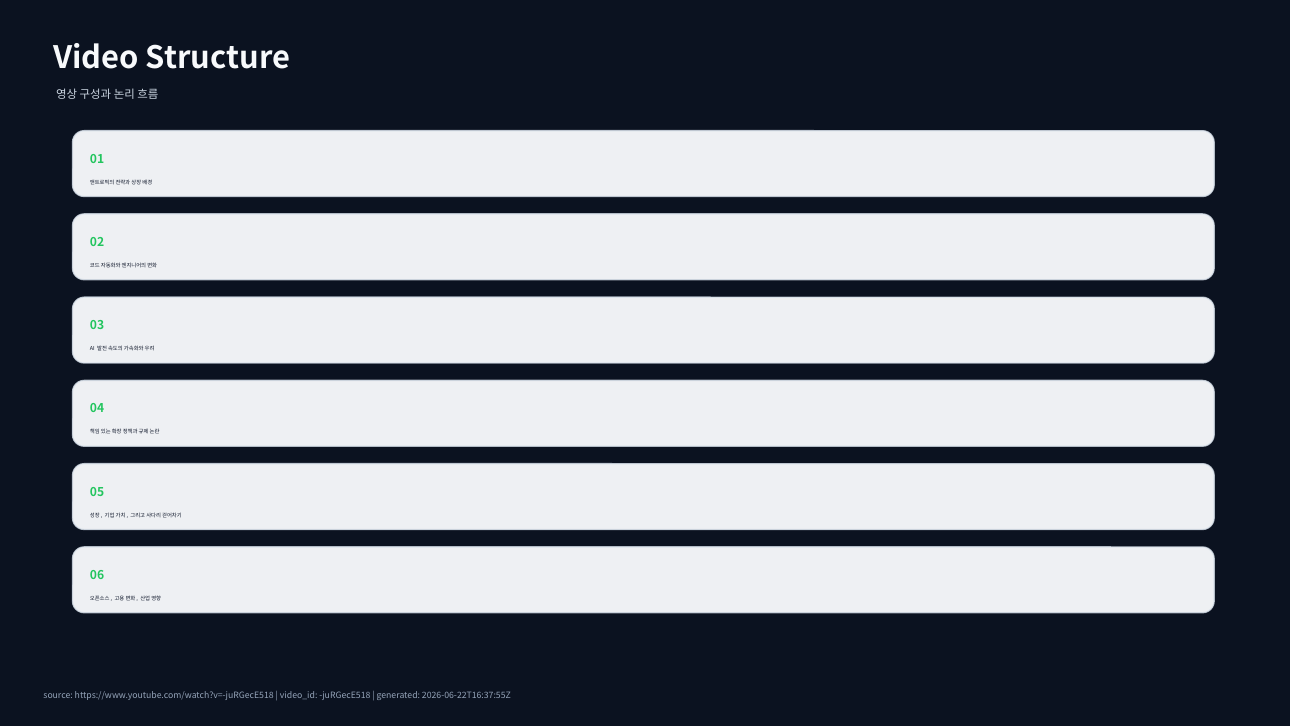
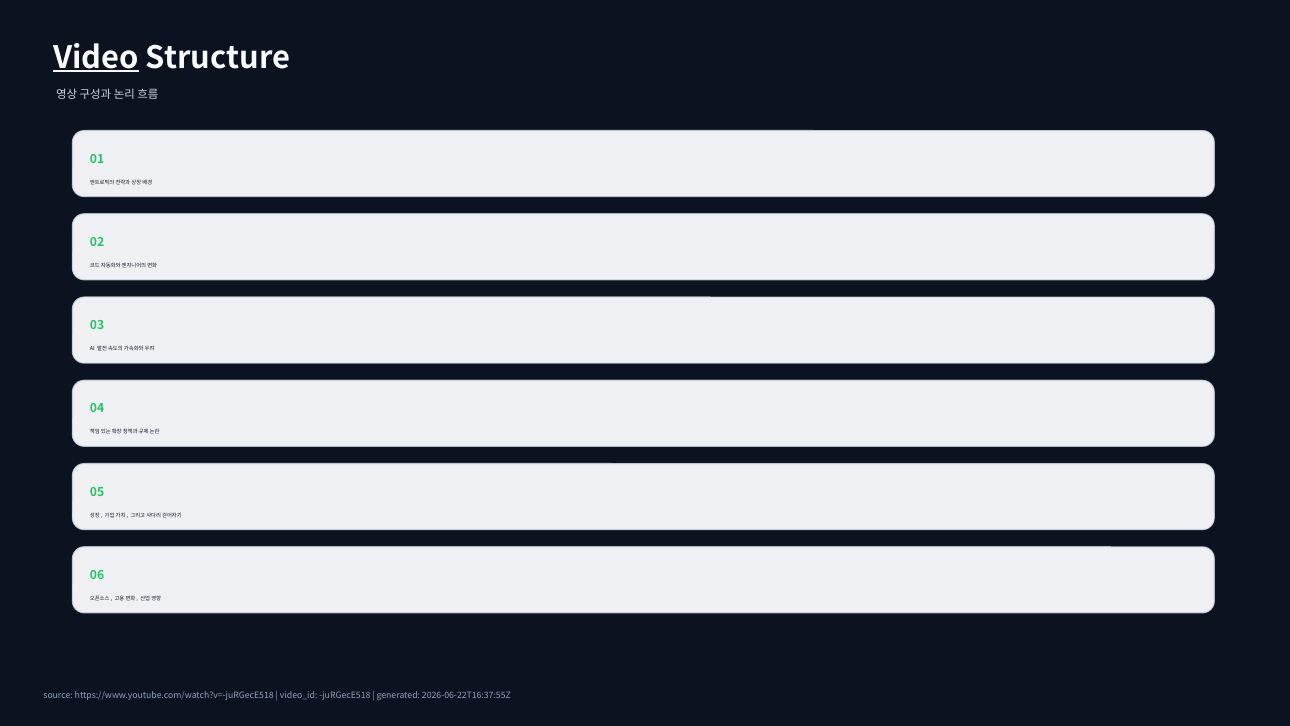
Video underline: none -> present
